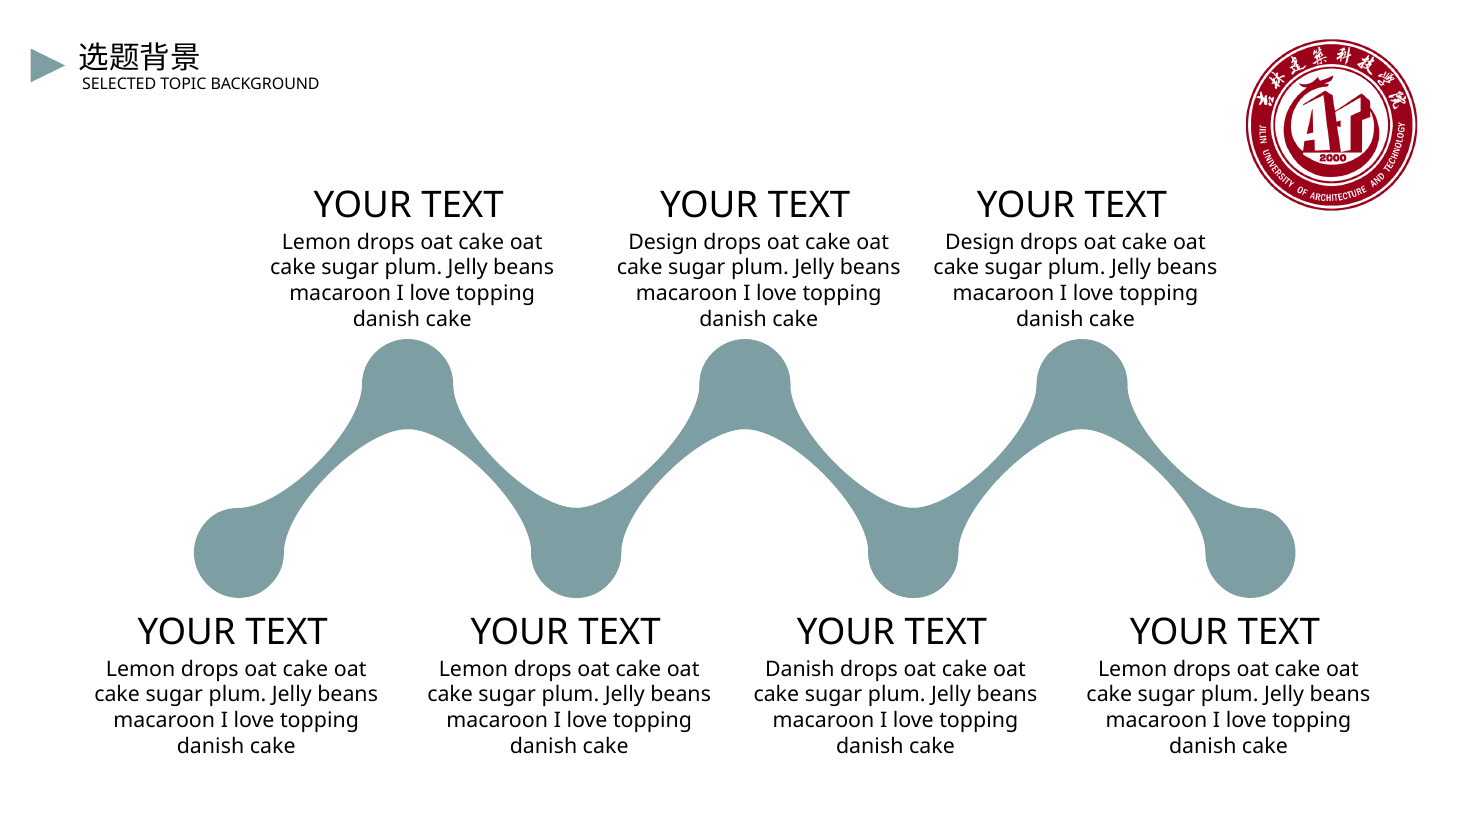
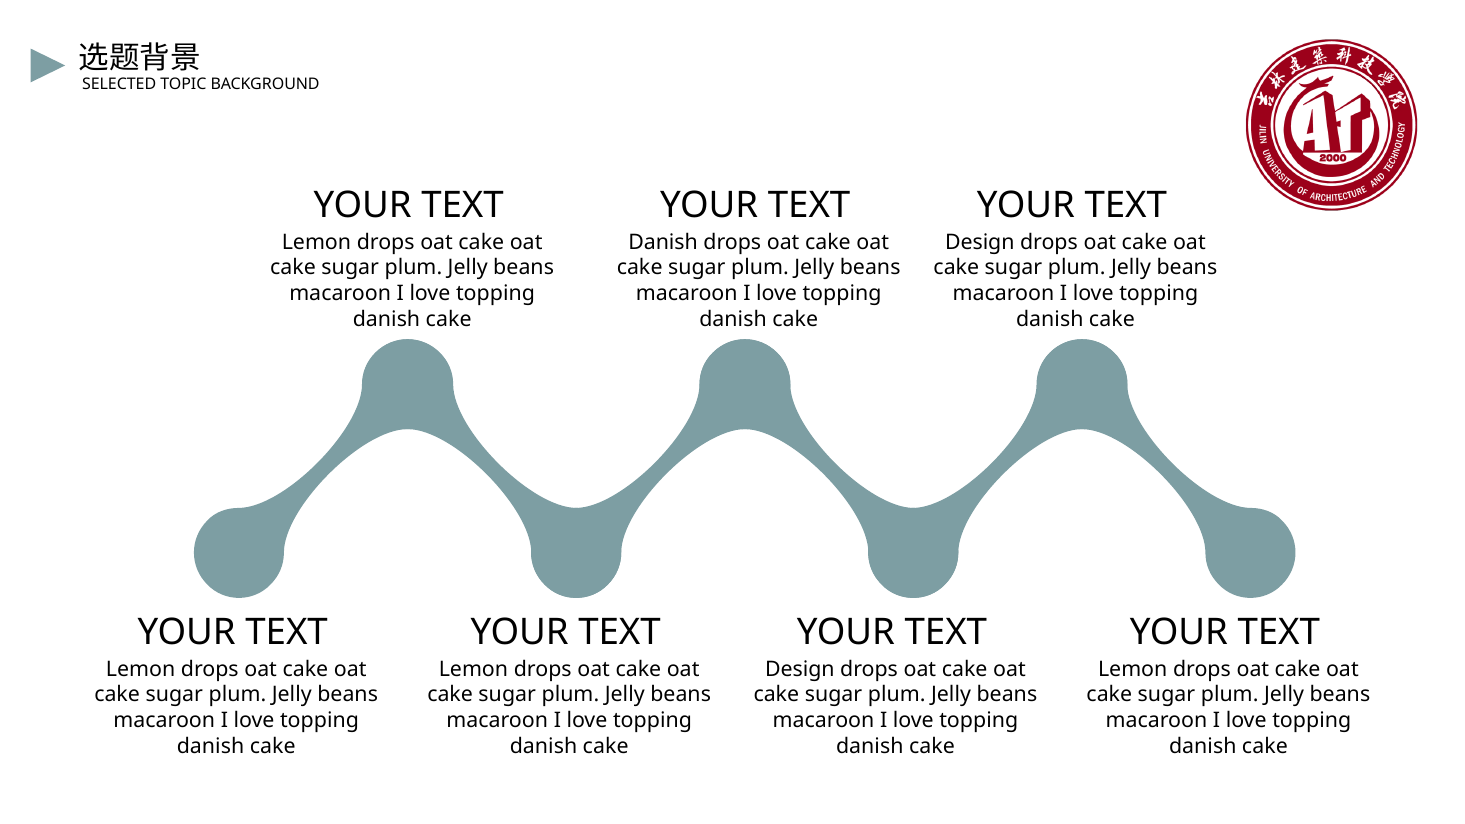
Design at (663, 242): Design -> Danish
Danish at (800, 669): Danish -> Design
